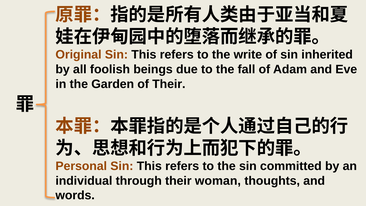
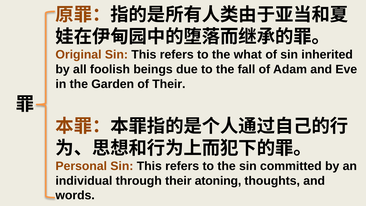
write: write -> what
woman: woman -> atoning
